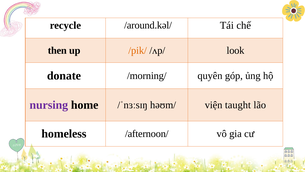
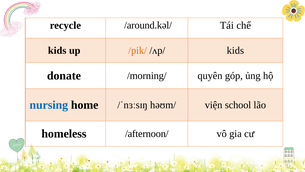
then at (57, 50): then -> kids
/ʌp/ look: look -> kids
nursing colour: purple -> blue
taught: taught -> school
